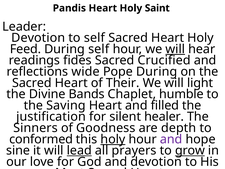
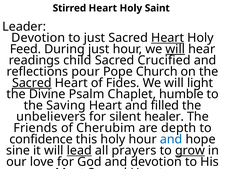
Pandis: Pandis -> Stirred
to self: self -> just
Heart at (168, 38) underline: none -> present
During self: self -> just
fides: fides -> child
wide: wide -> pour
Pope During: During -> Church
Sacred at (32, 83) underline: none -> present
Their: Their -> Fides
Bands: Bands -> Psalm
justification: justification -> unbelievers
Sinners: Sinners -> Friends
Goodness: Goodness -> Cherubim
conformed: conformed -> confidence
holy at (113, 139) underline: present -> none
and at (171, 139) colour: purple -> blue
